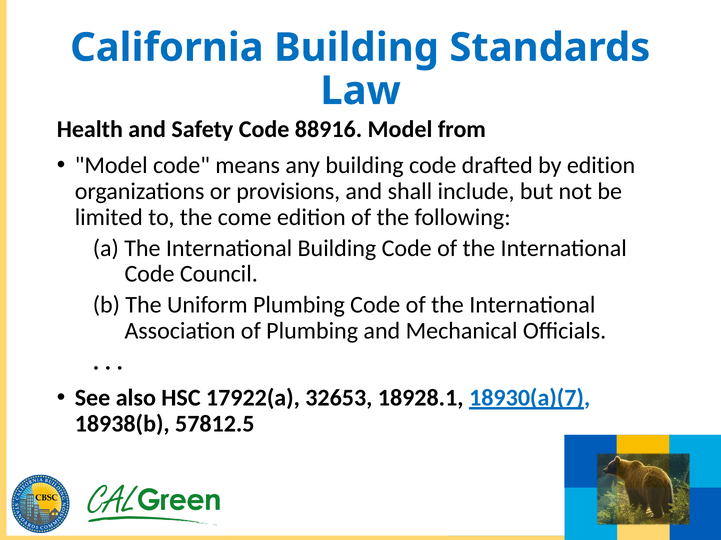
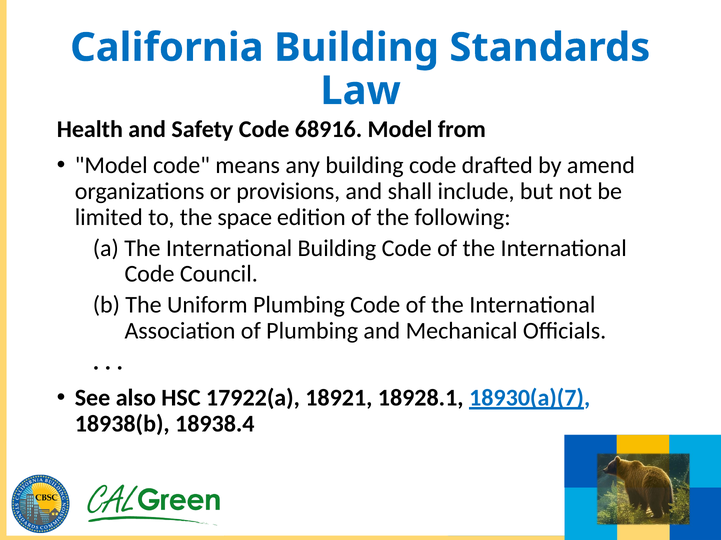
88916: 88916 -> 68916
by edition: edition -> amend
come: come -> space
32653: 32653 -> 18921
57812.5: 57812.5 -> 18938.4
